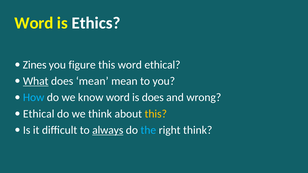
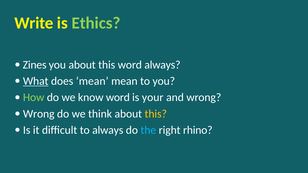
Word at (34, 23): Word -> Write
Ethics colour: white -> light green
you figure: figure -> about
word ethical: ethical -> always
How colour: light blue -> light green
is does: does -> your
Ethical at (39, 114): Ethical -> Wrong
always at (108, 130) underline: present -> none
right think: think -> rhino
